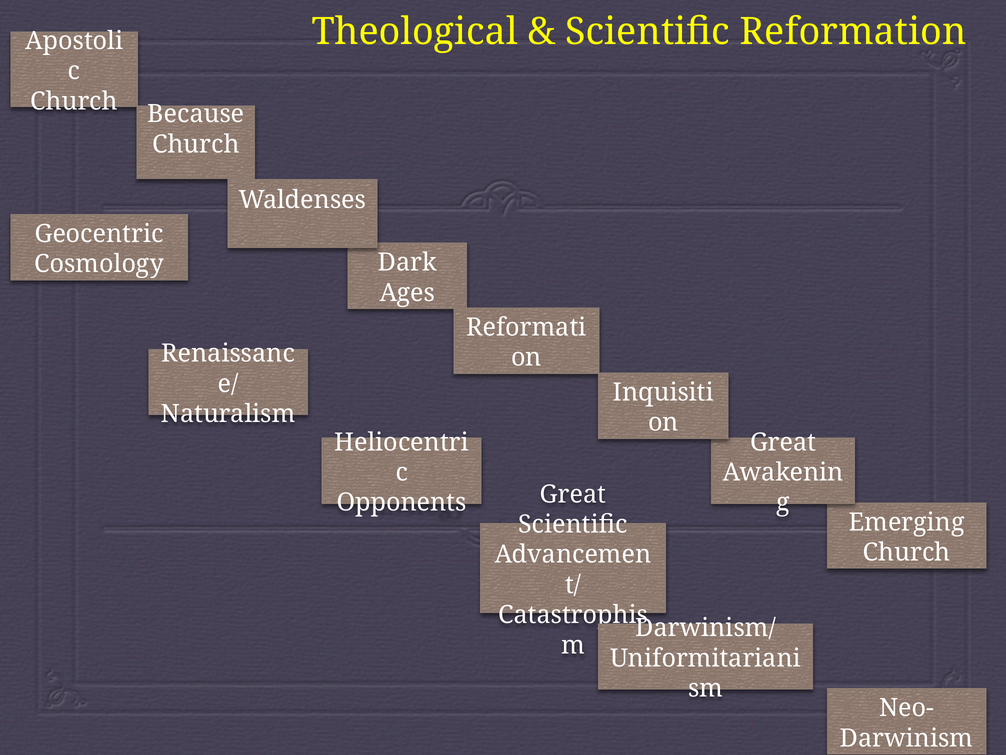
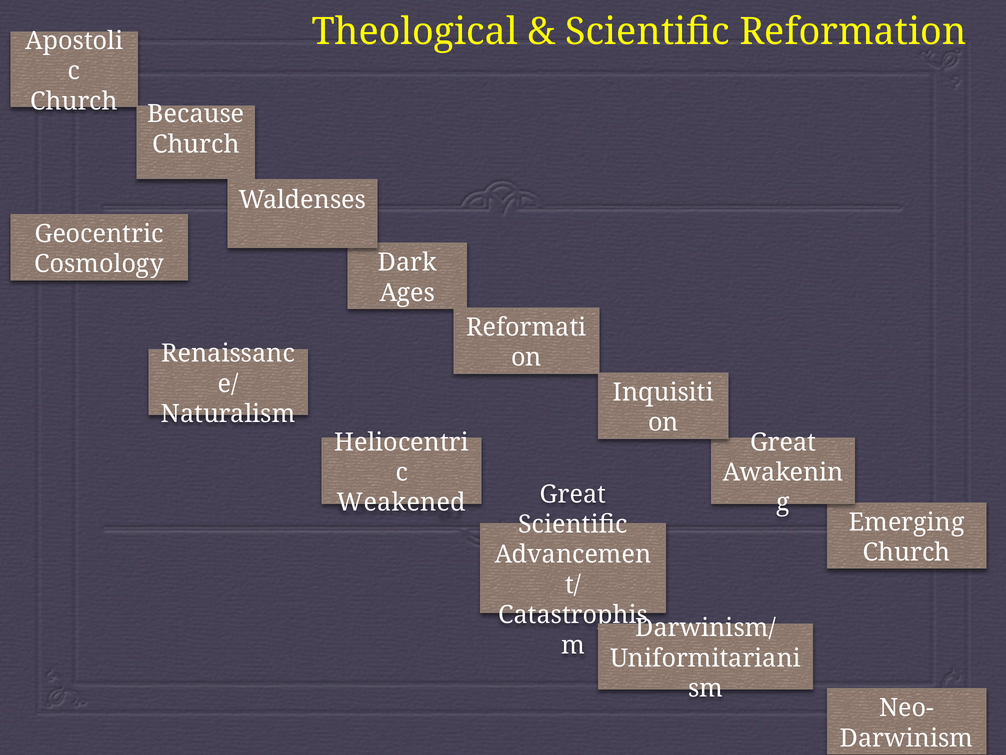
Opponents: Opponents -> Weakened
